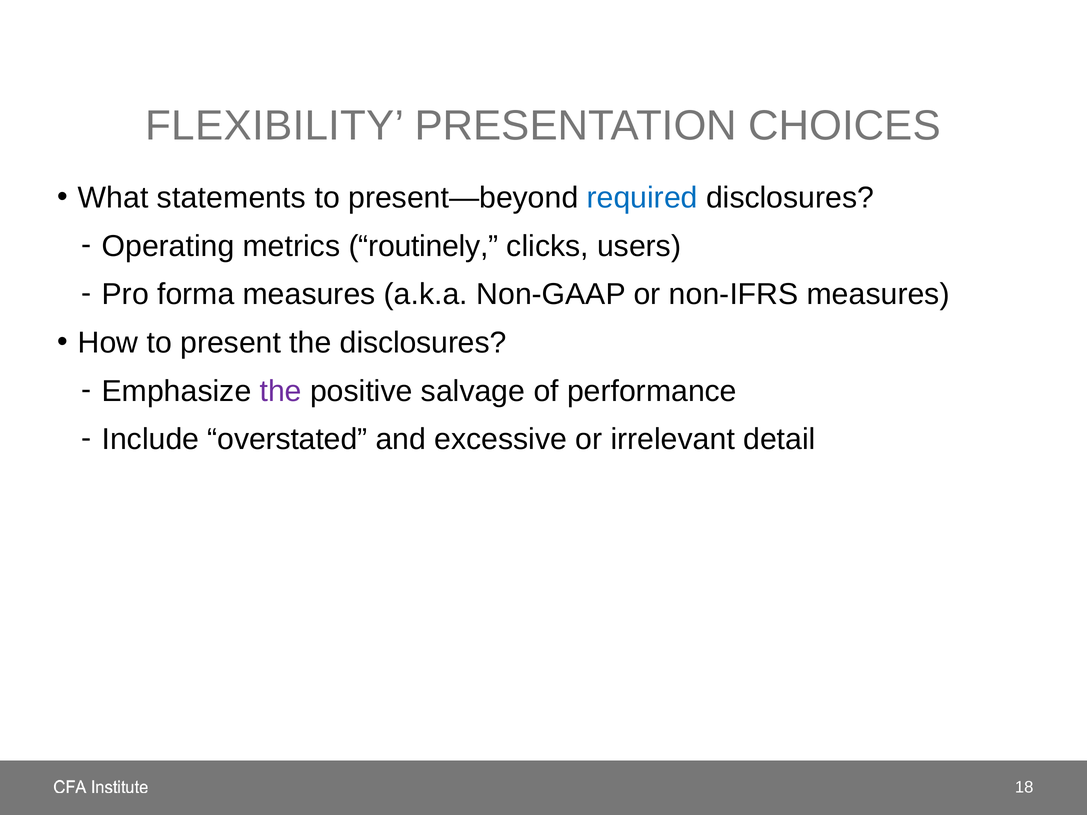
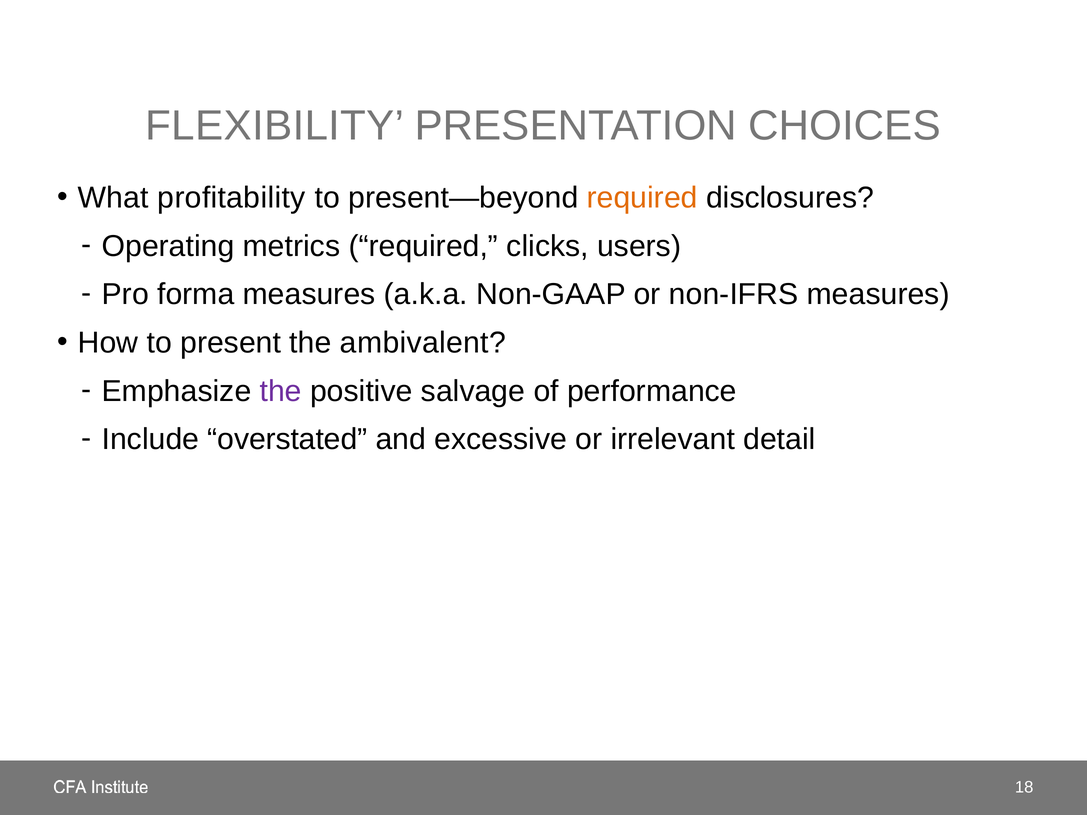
statements: statements -> profitability
required at (642, 198) colour: blue -> orange
metrics routinely: routinely -> required
the disclosures: disclosures -> ambivalent
